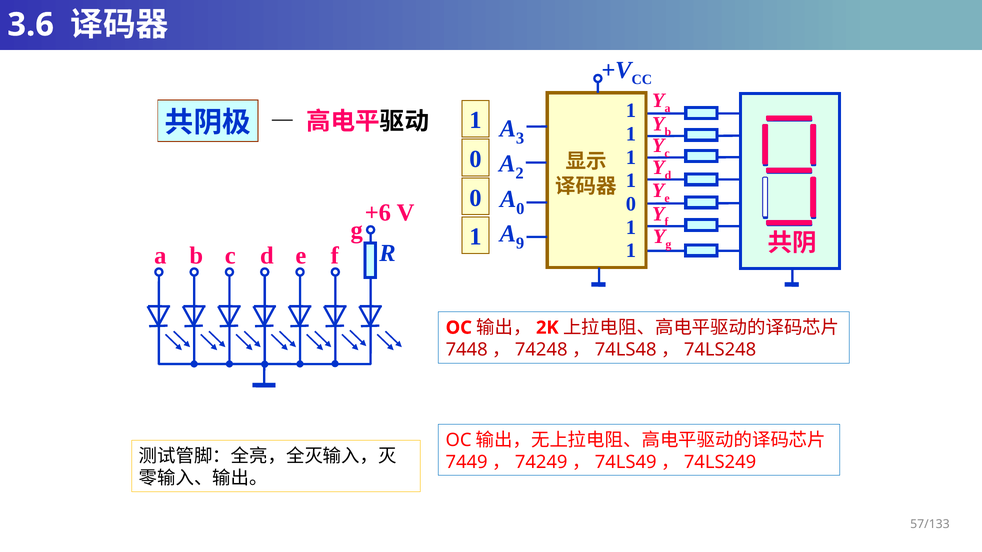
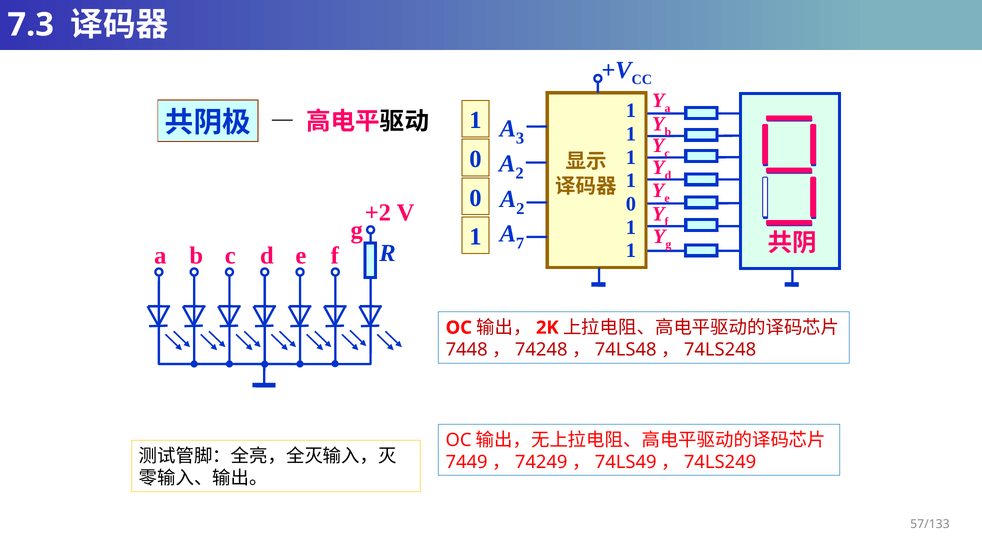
3.6: 3.6 -> 7.3
0 at (520, 209): 0 -> 2
+6: +6 -> +2
9: 9 -> 7
